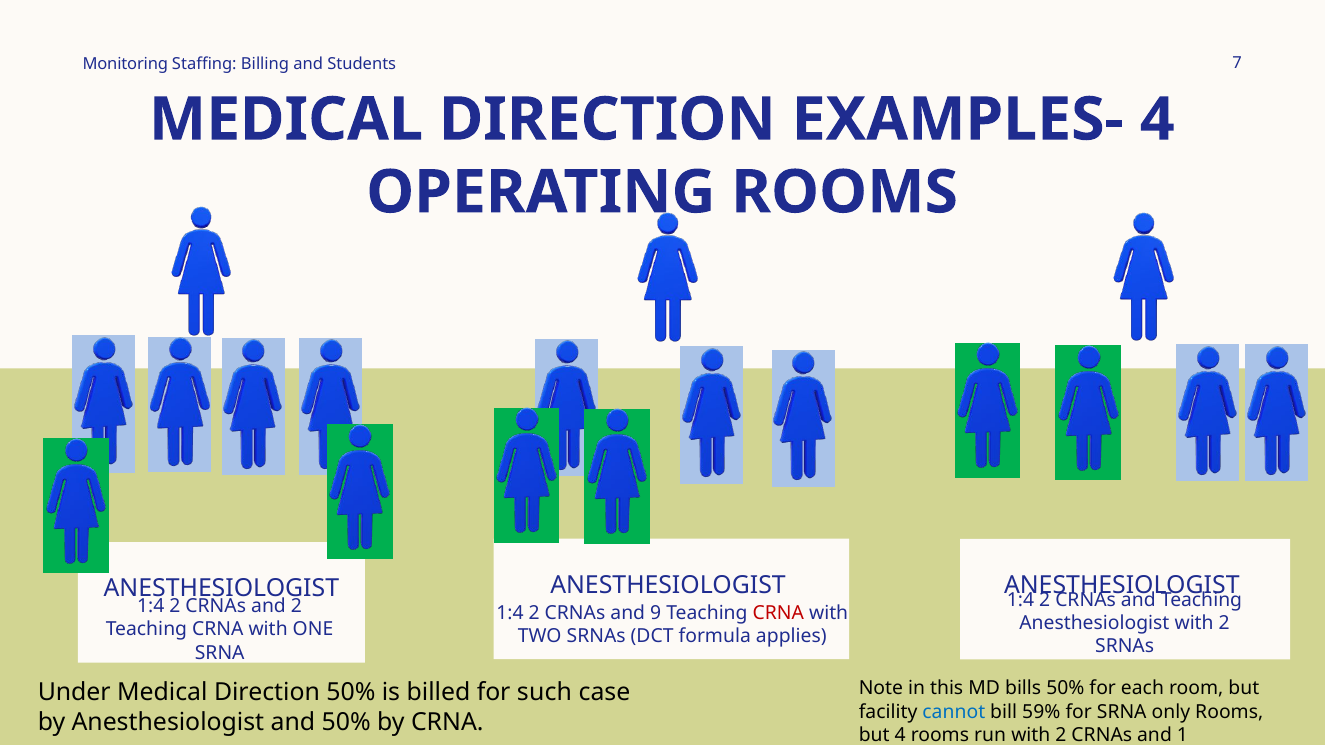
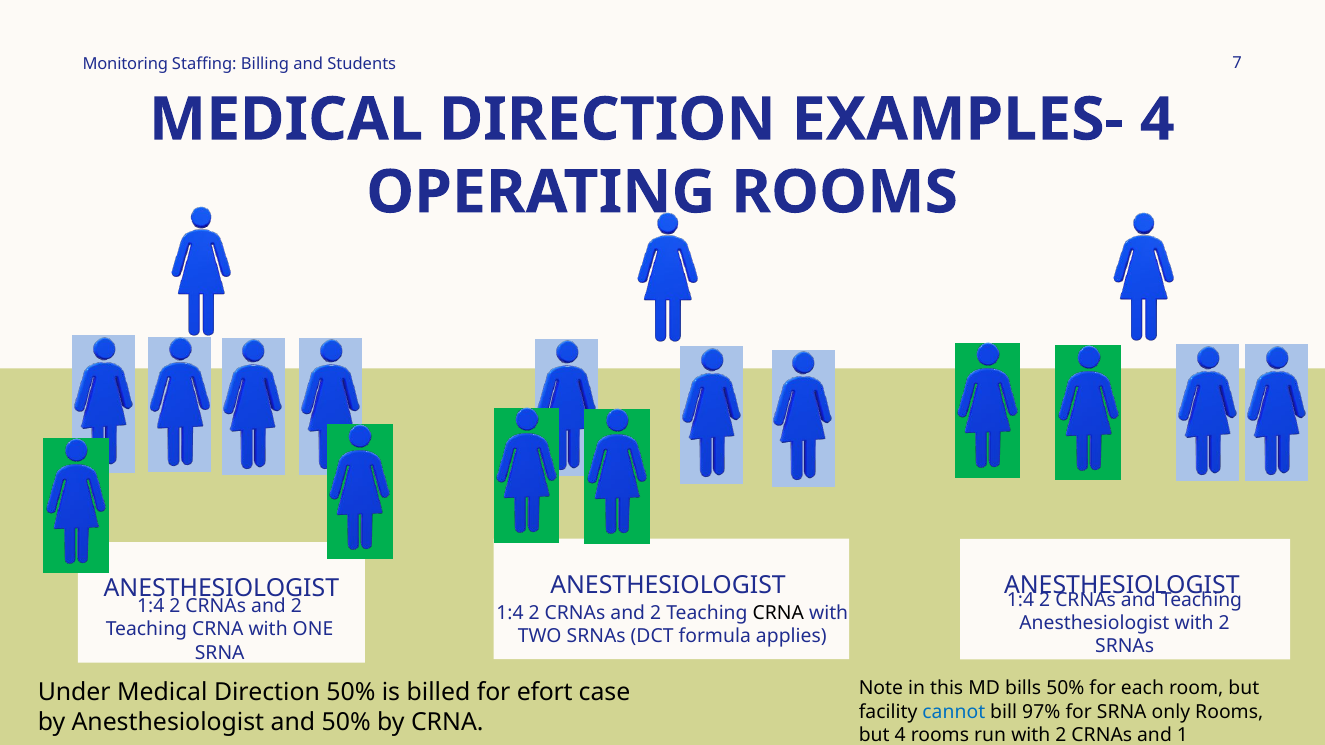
9 at (656, 613): 9 -> 2
CRNA at (778, 613) colour: red -> black
such: such -> efort
59%: 59% -> 97%
